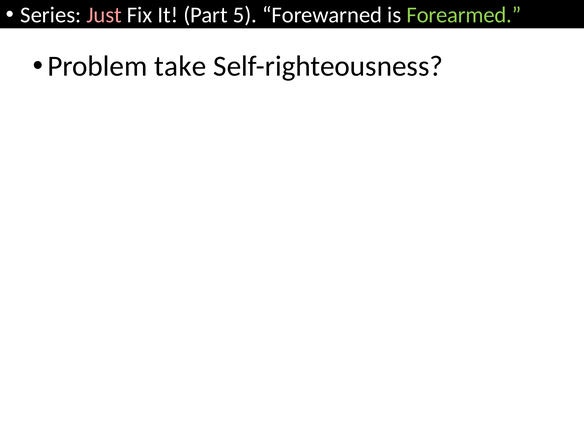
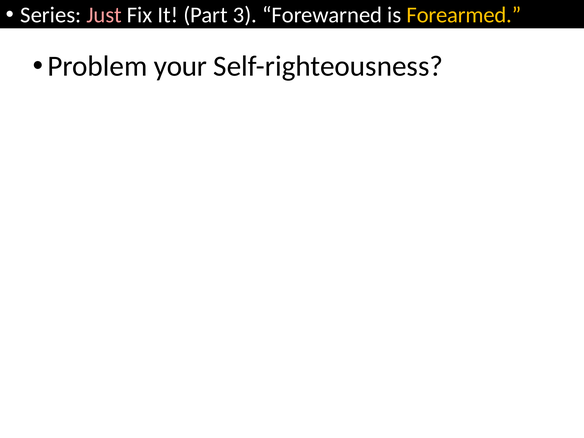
5: 5 -> 3
Forearmed colour: light green -> yellow
take: take -> your
